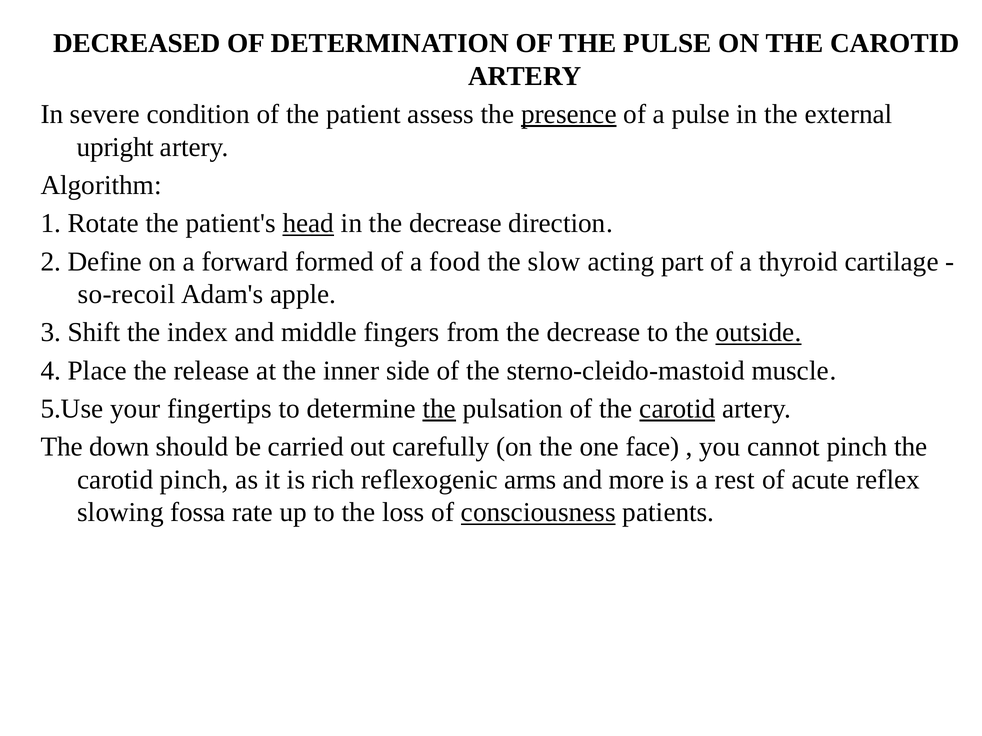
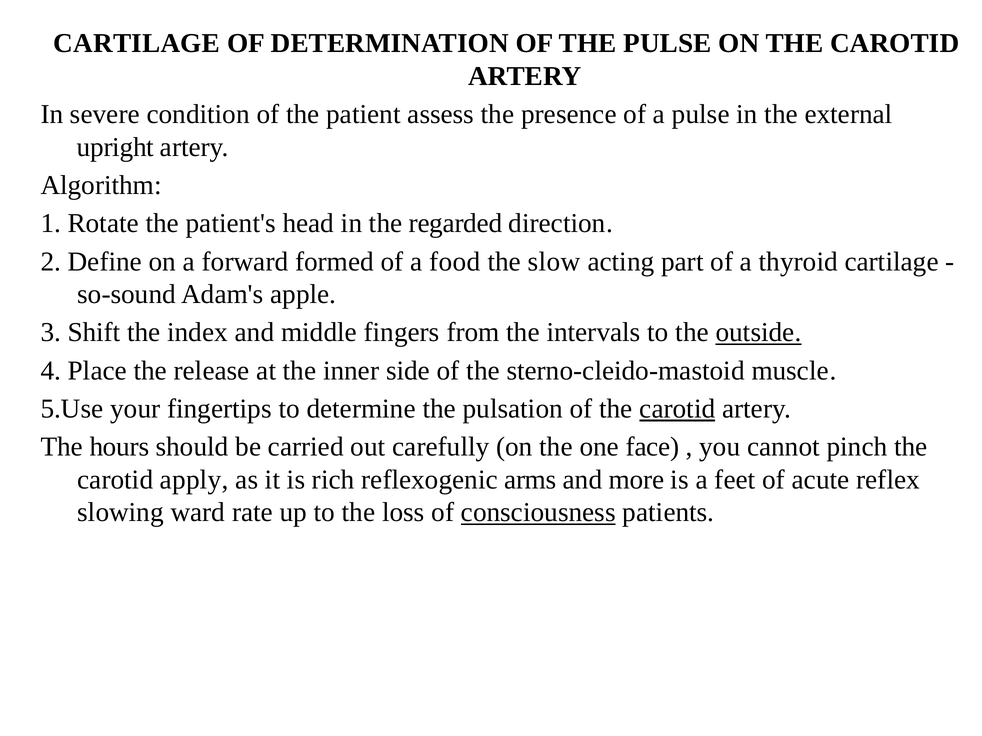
DECREASED at (137, 43): DECREASED -> CARTILAGE
presence underline: present -> none
head underline: present -> none
in the decrease: decrease -> regarded
so-recoil: so-recoil -> so-sound
from the decrease: decrease -> intervals
the at (439, 409) underline: present -> none
down: down -> hours
carotid pinch: pinch -> apply
rest: rest -> feet
fossa: fossa -> ward
